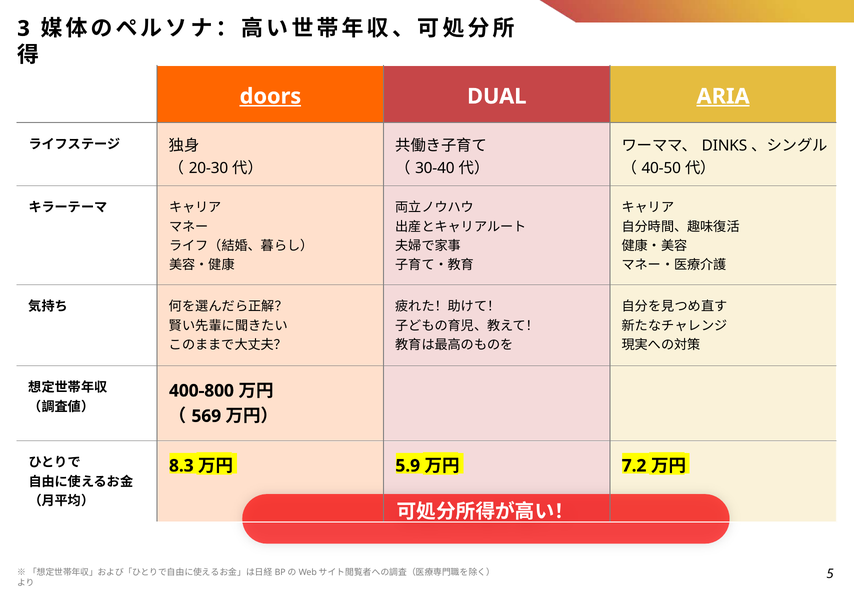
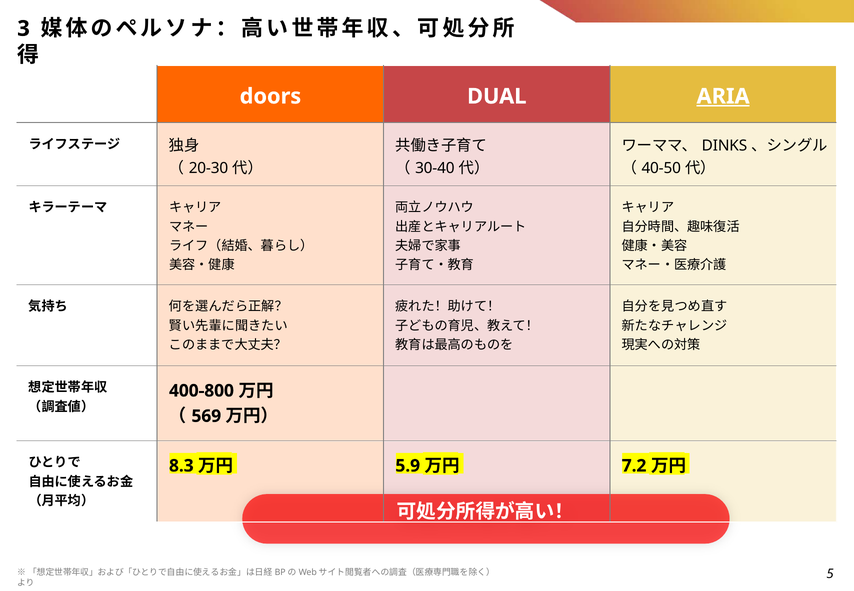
doors underline: present -> none
